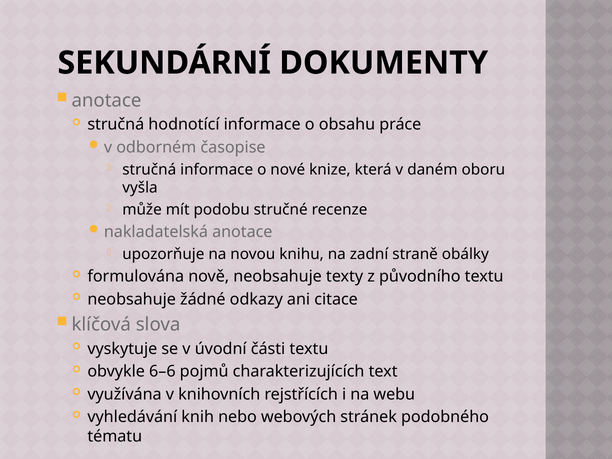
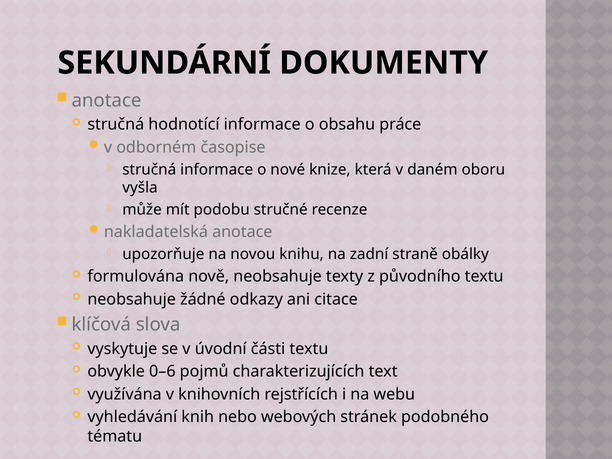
6–6: 6–6 -> 0–6
